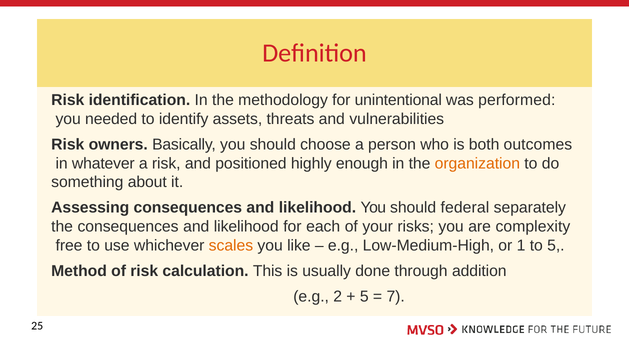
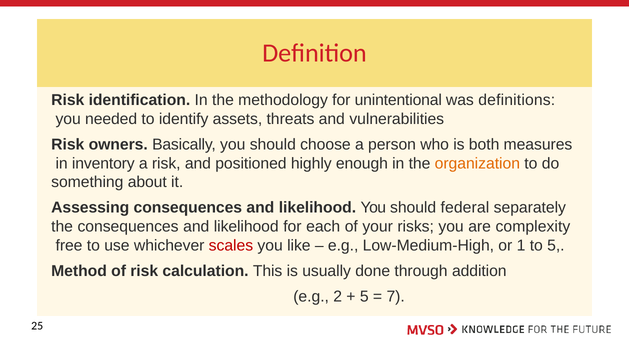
performed: performed -> definitions
outcomes: outcomes -> measures
whatever: whatever -> inventory
scales colour: orange -> red
